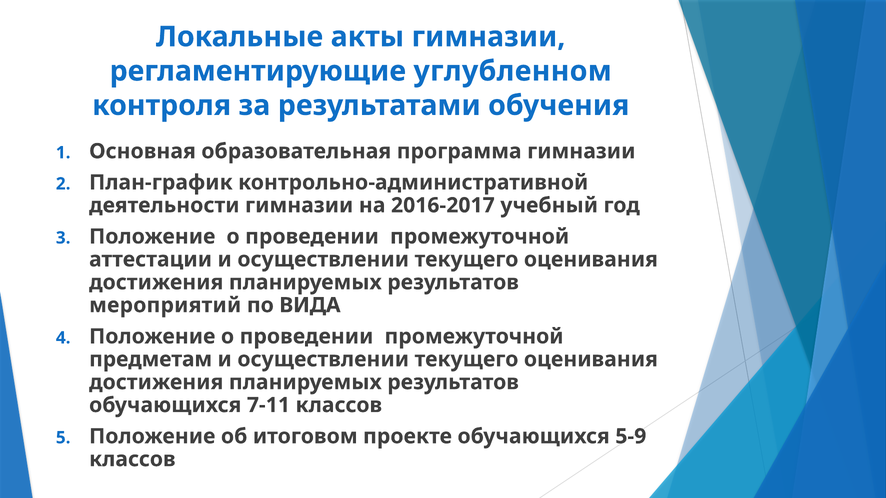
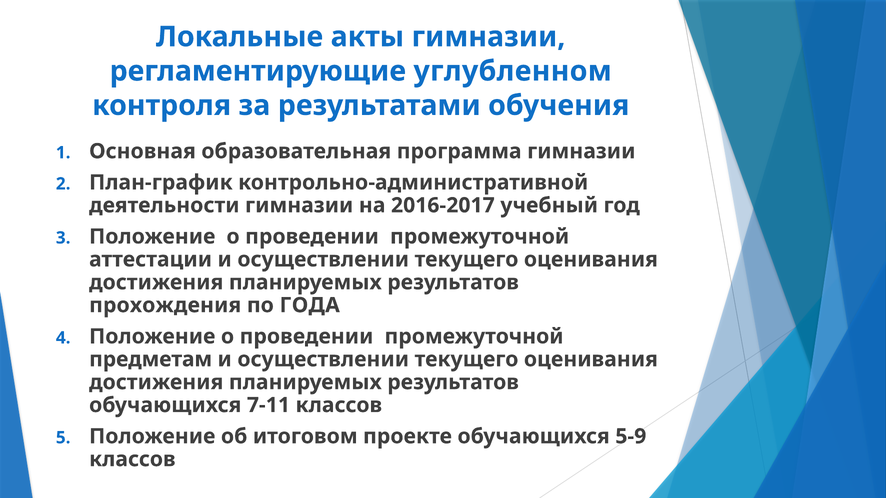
мероприятий: мероприятий -> прохождения
ВИДА: ВИДА -> ГОДА
